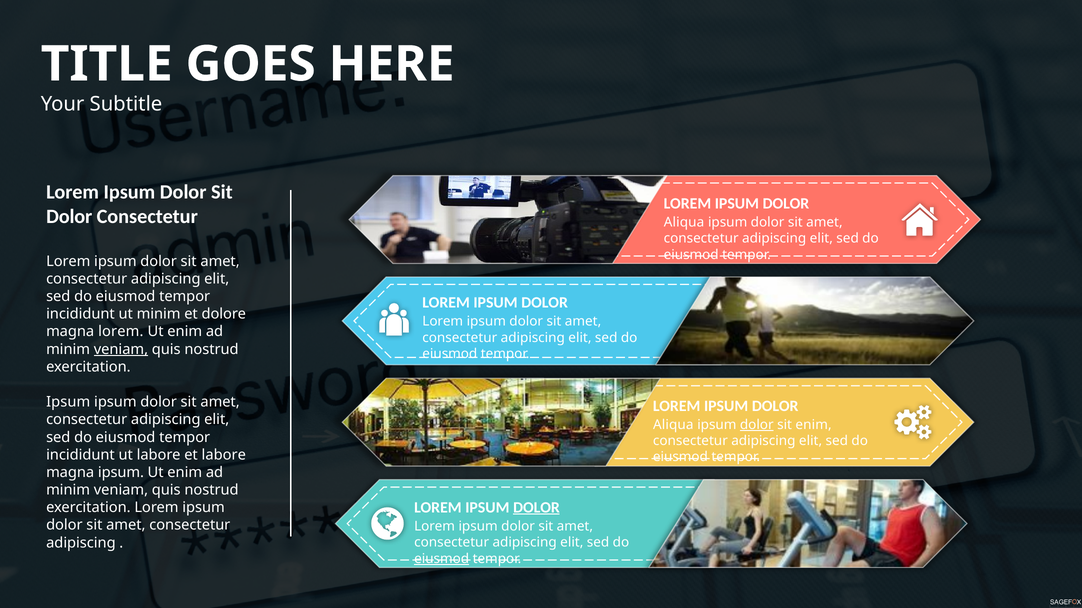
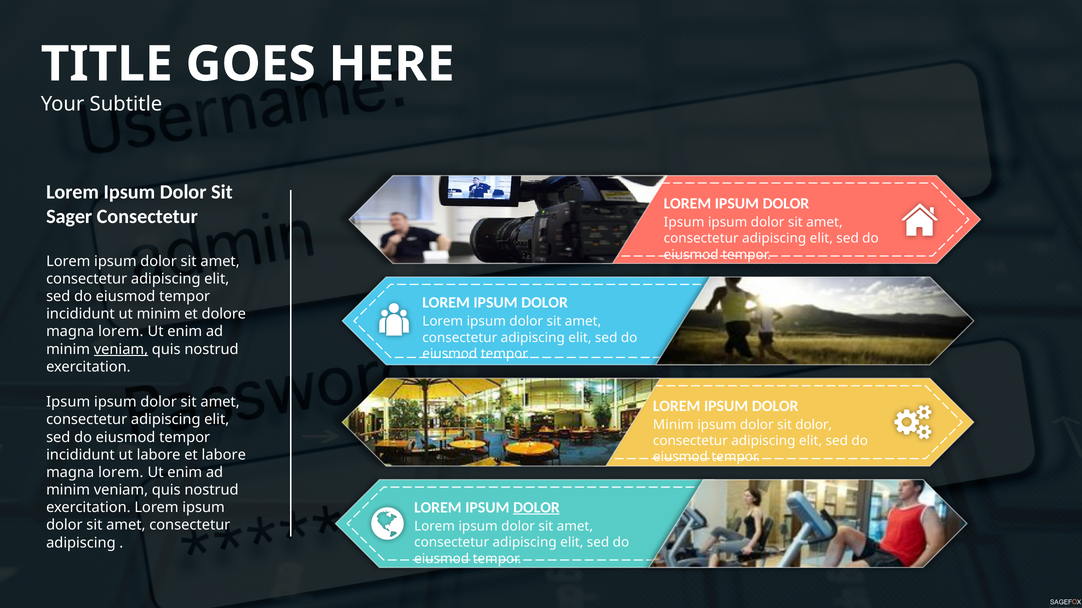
Dolor at (69, 217): Dolor -> Sager
Aliqua at (684, 222): Aliqua -> Ipsum
Aliqua at (673, 425): Aliqua -> Minim
dolor at (757, 425) underline: present -> none
sit enim: enim -> dolor
ipsum at (121, 473): ipsum -> lorem
eiusmod at (442, 559) underline: present -> none
